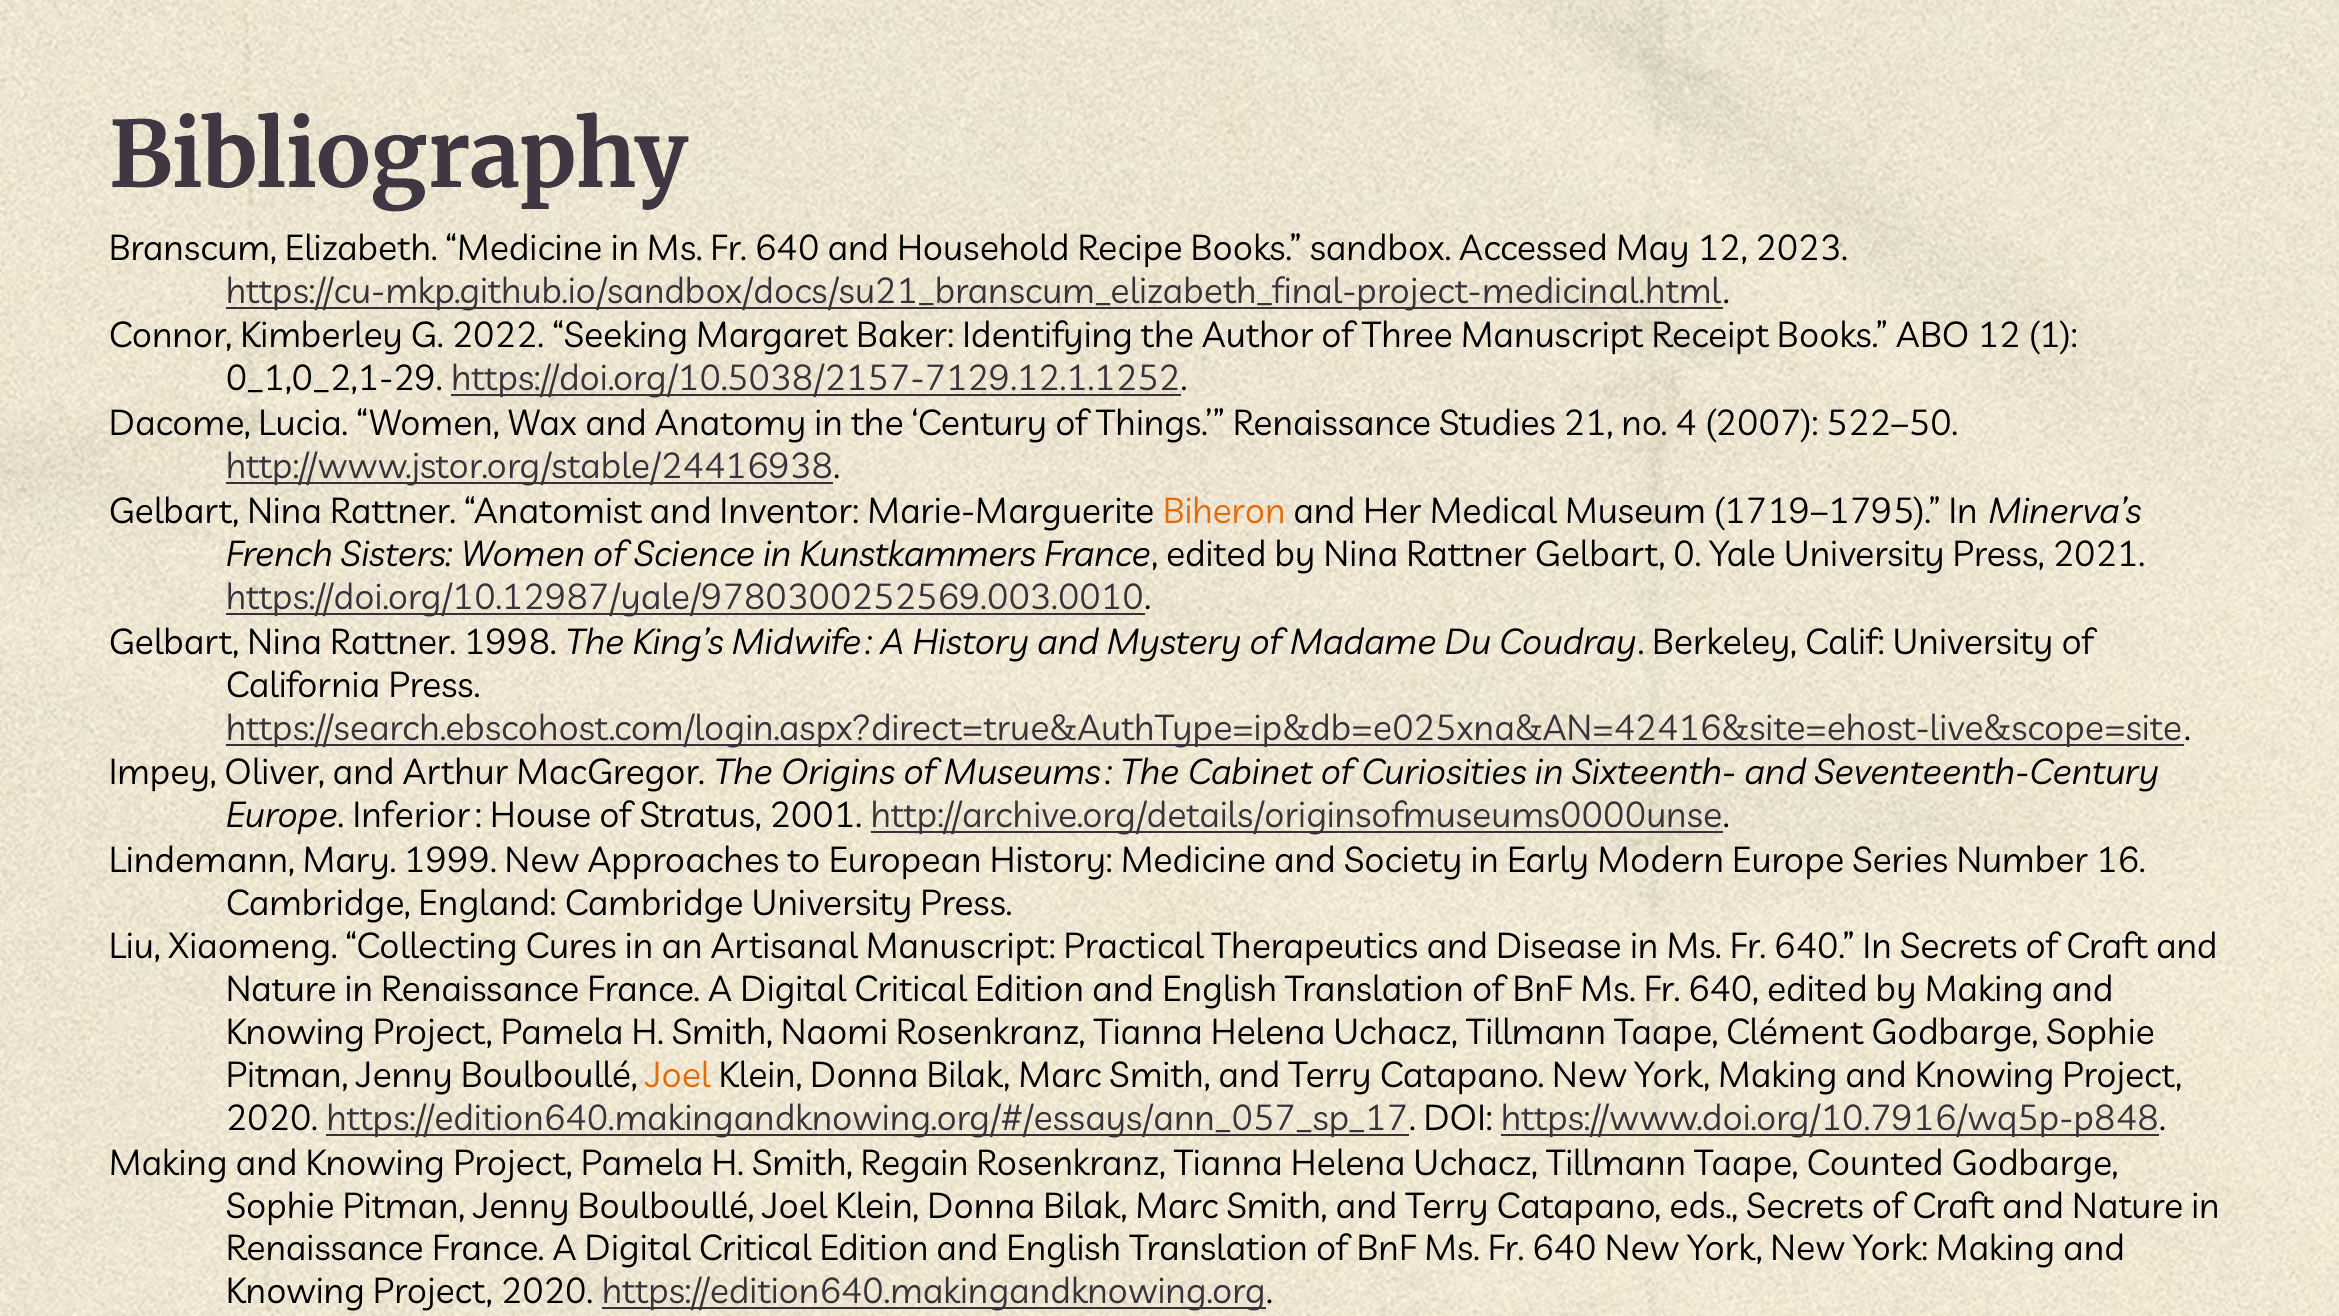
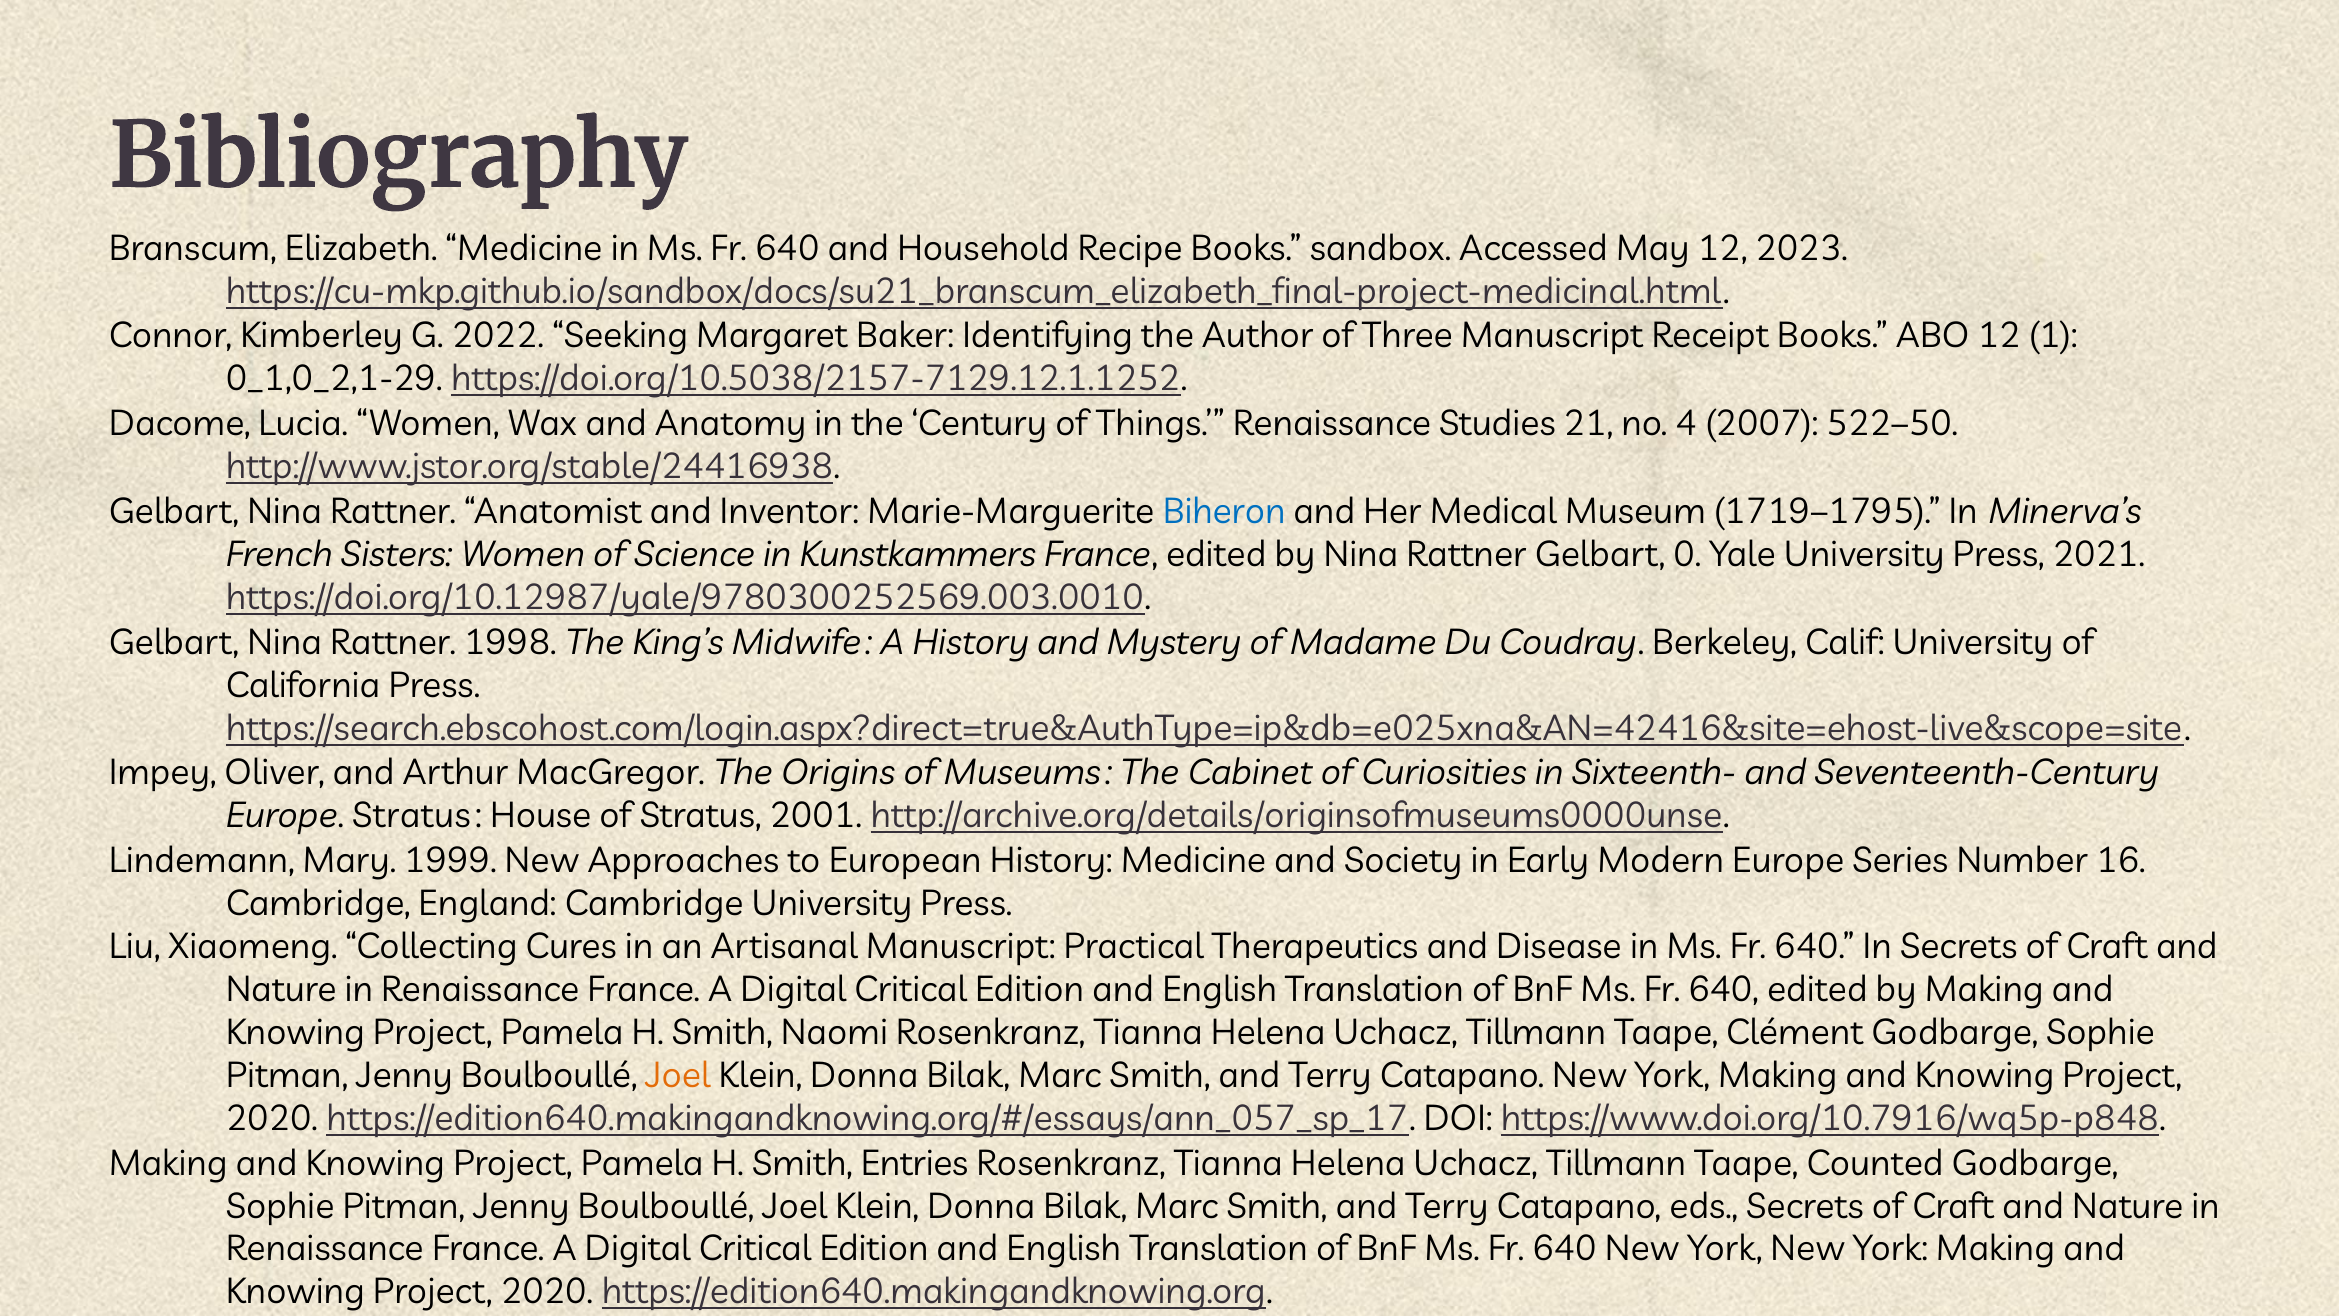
Biheron colour: orange -> blue
Europe Inferior: Inferior -> Stratus
Regain: Regain -> Entries
